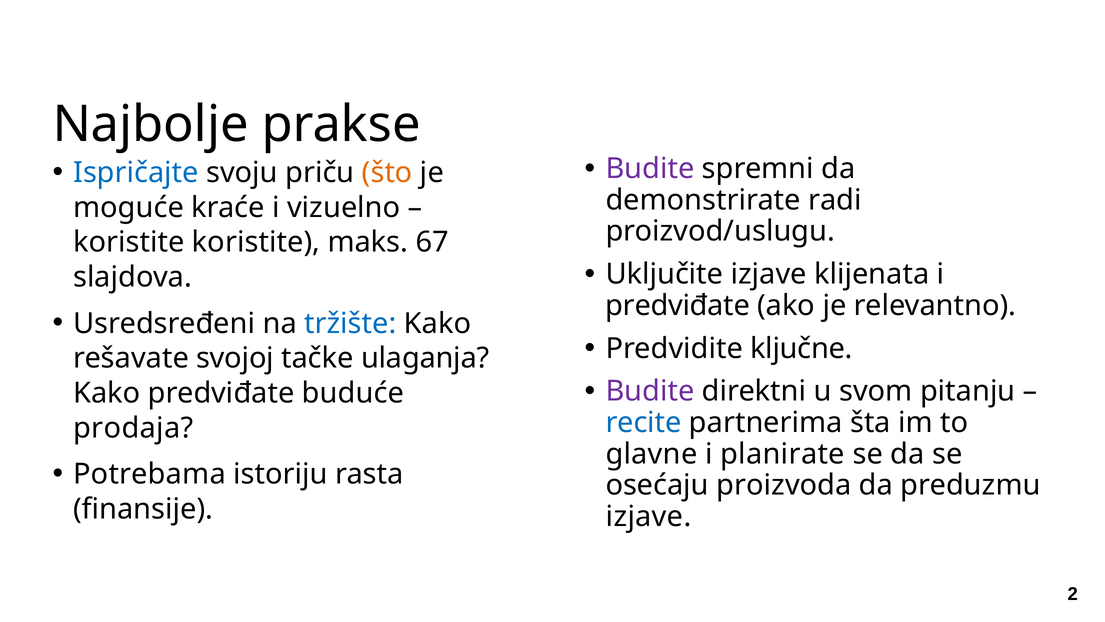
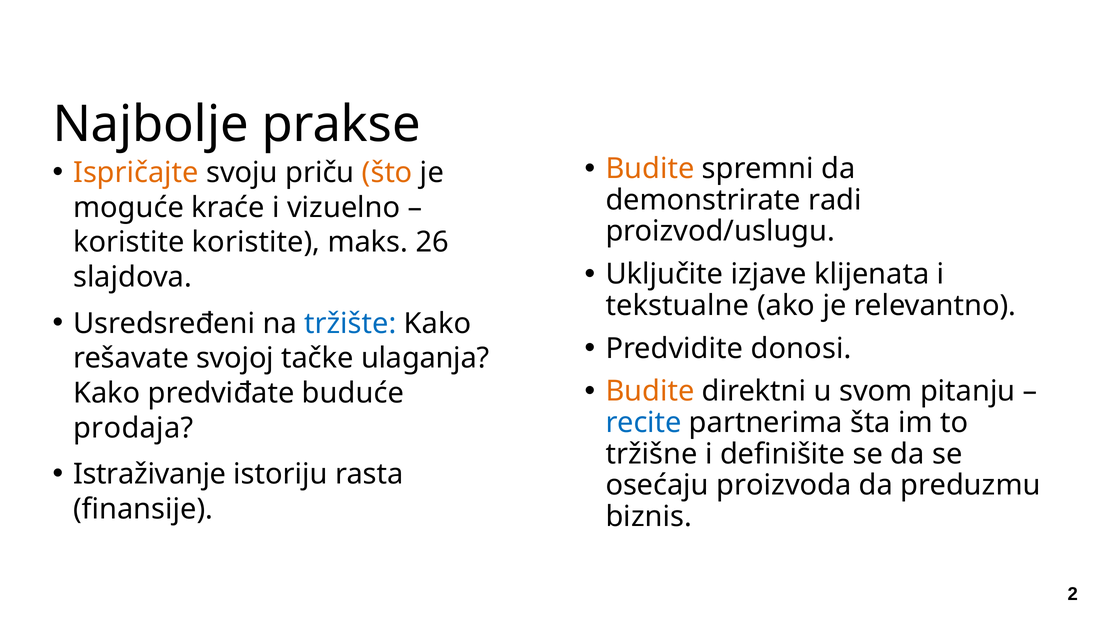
Budite at (650, 169) colour: purple -> orange
Ispričajte colour: blue -> orange
67: 67 -> 26
predviđate at (678, 305): predviđate -> tekstualne
ključne: ključne -> donosi
Budite at (650, 391) colour: purple -> orange
glavne: glavne -> tržišne
planirate: planirate -> definišite
Potrebama: Potrebama -> Istraživanje
izjave at (649, 516): izjave -> biznis
